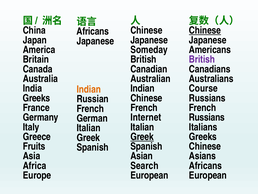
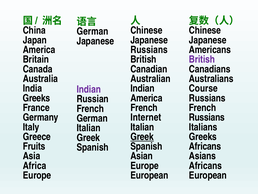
Chinese at (205, 30) underline: present -> none
Africans at (93, 31): Africans -> German
Someday at (149, 50): Someday -> Russians
Indian at (89, 89) colour: orange -> purple
Chinese at (146, 98): Chinese -> America
Chinese at (205, 146): Chinese -> Africans
Search at (145, 165): Search -> Europe
